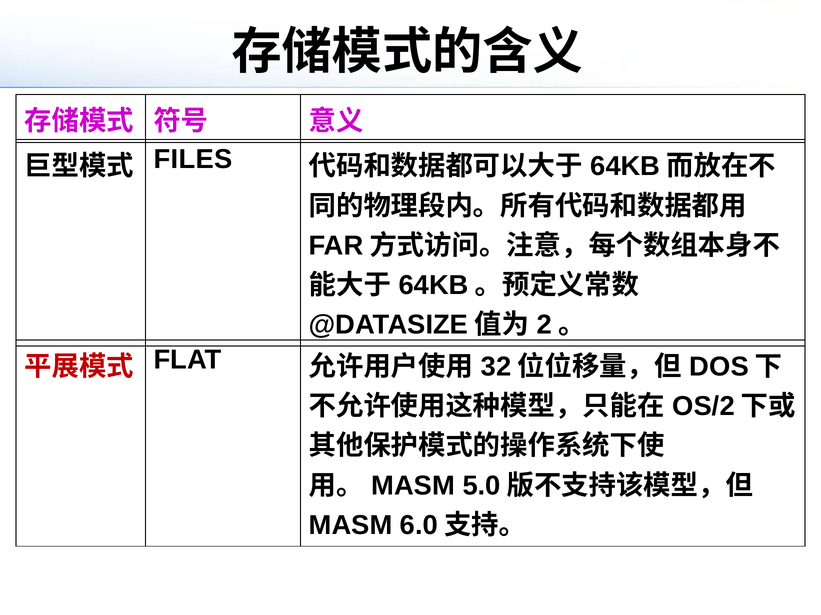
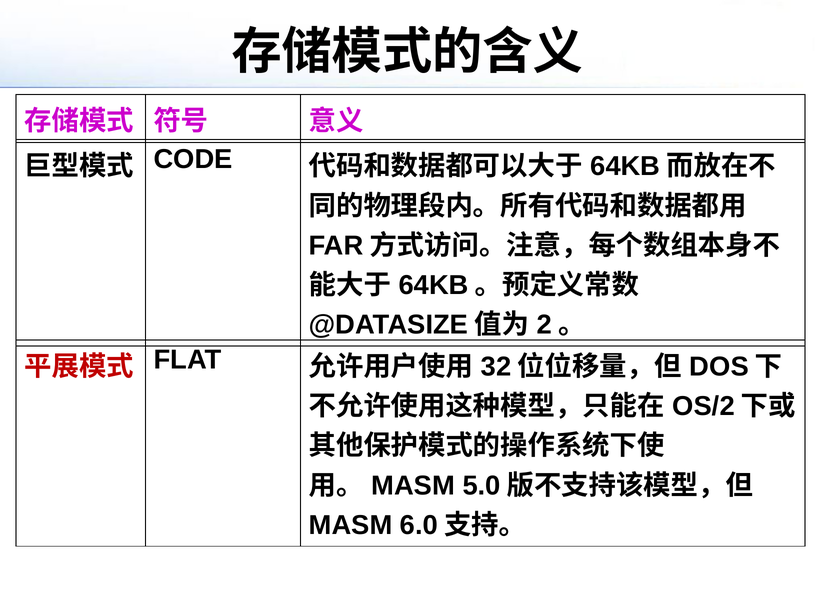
FILES: FILES -> CODE
